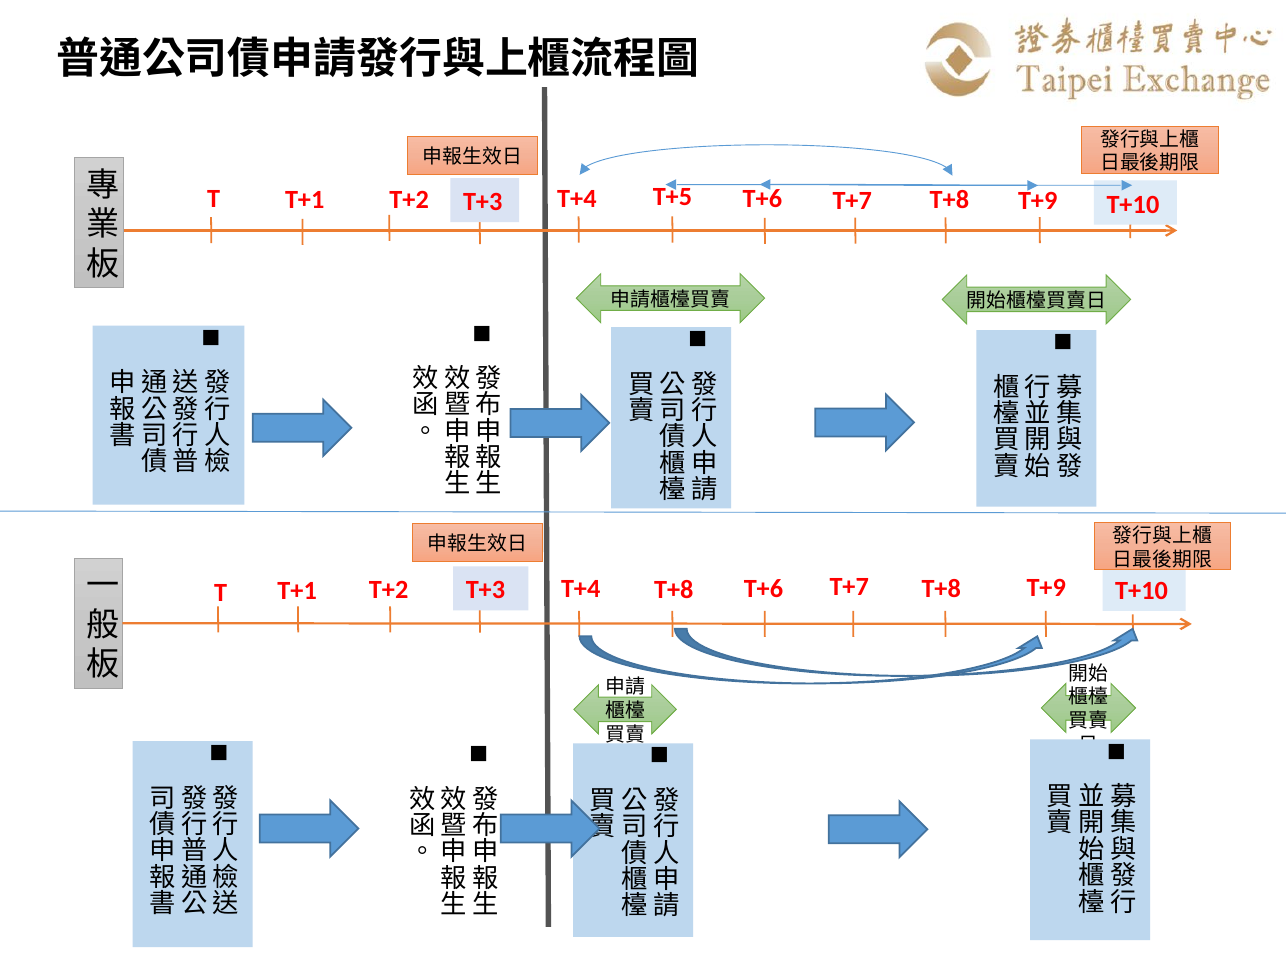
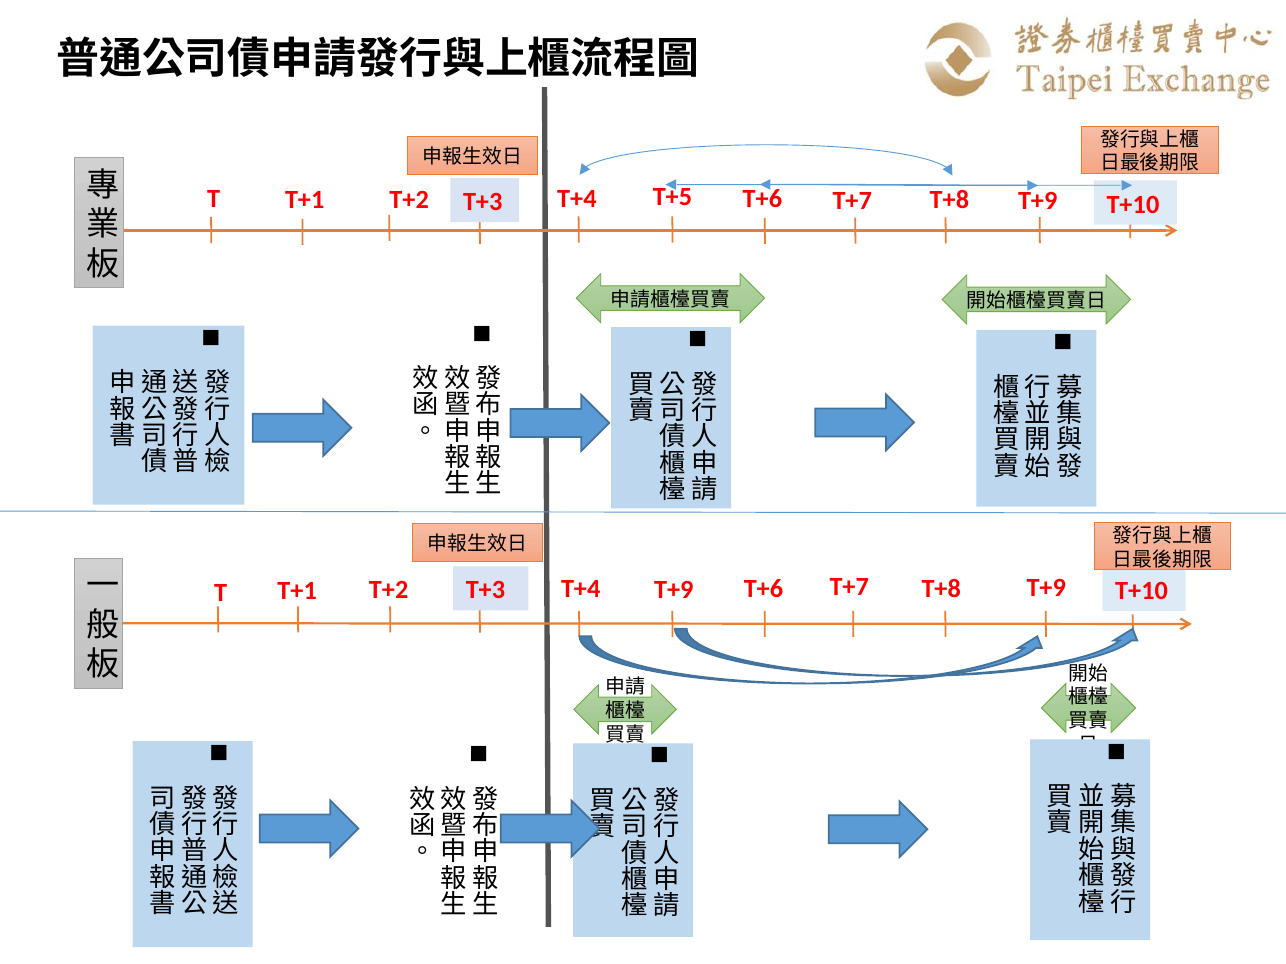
T+4 T+8: T+8 -> T+9
